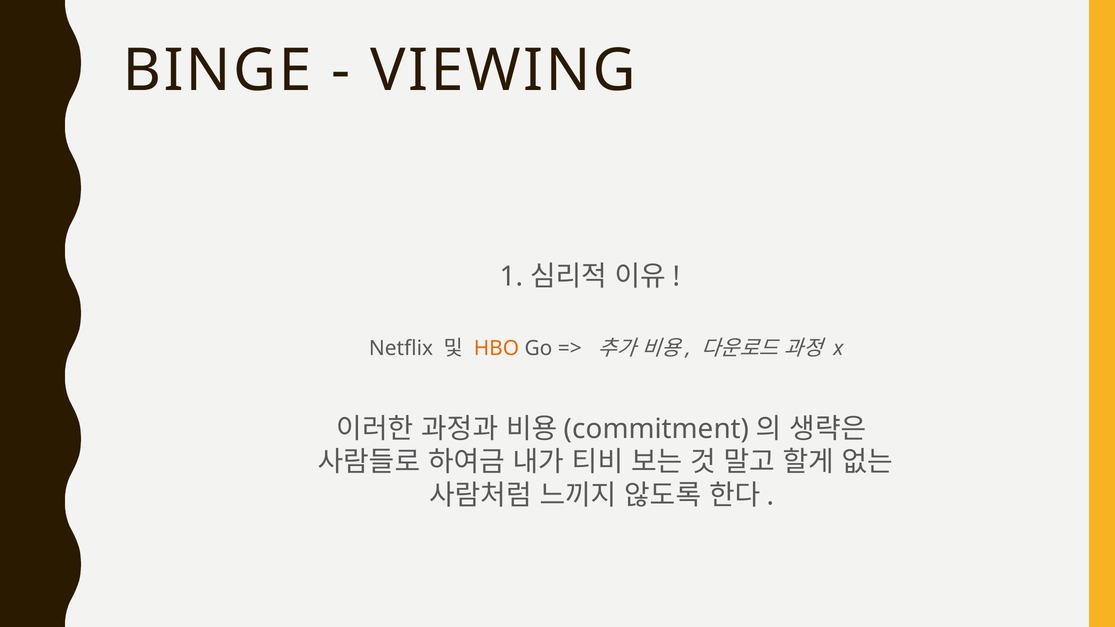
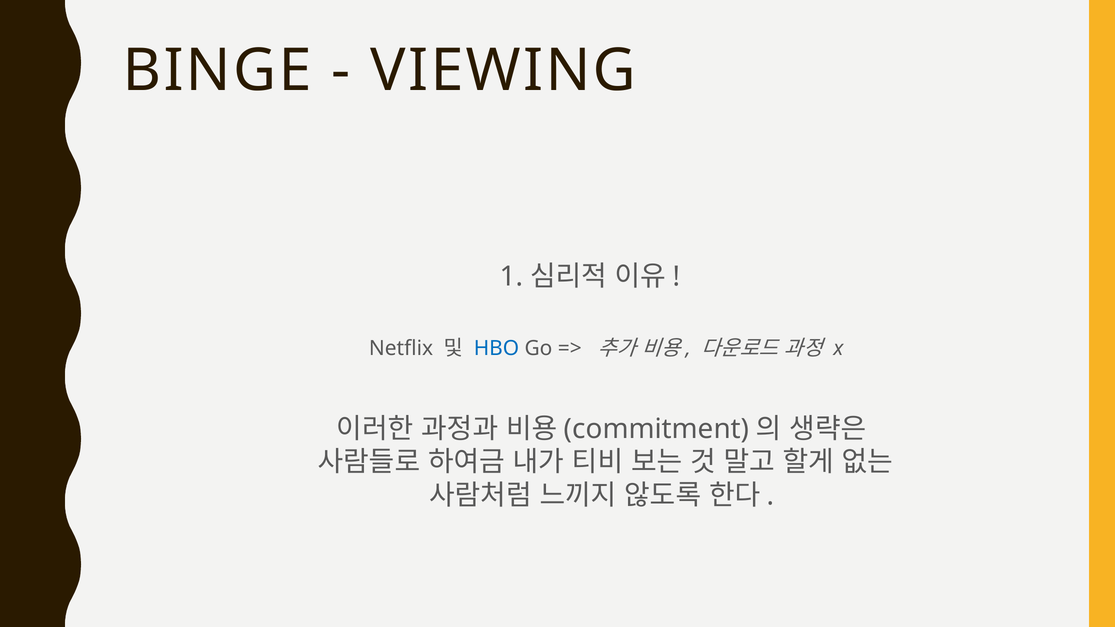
HBO colour: orange -> blue
